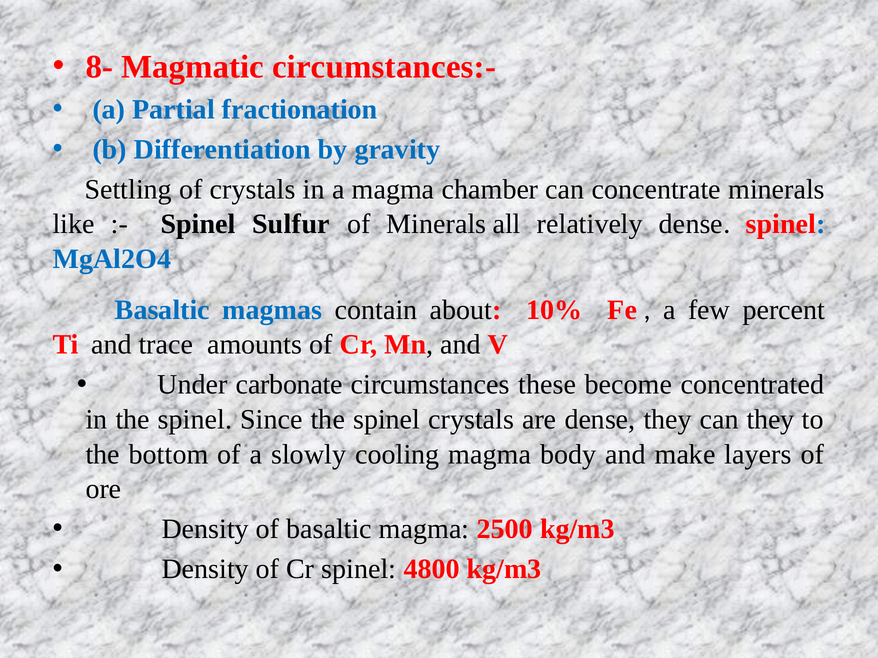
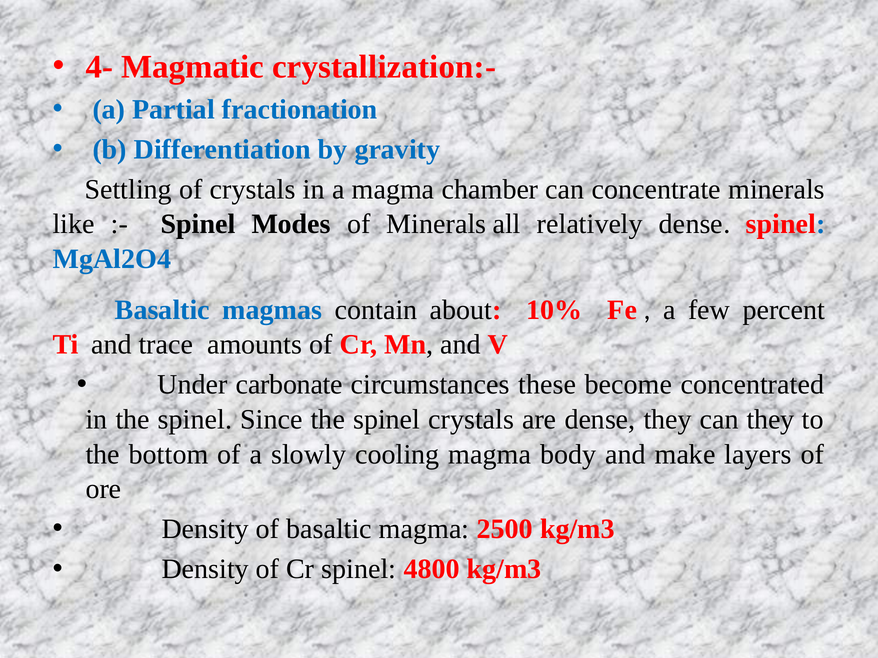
8-: 8- -> 4-
circumstances:-: circumstances:- -> crystallization:-
Sulfur: Sulfur -> Modes
